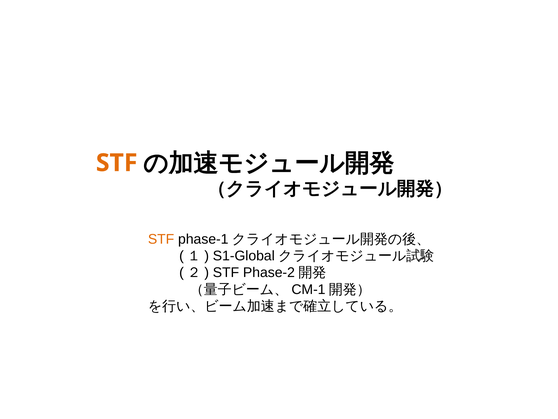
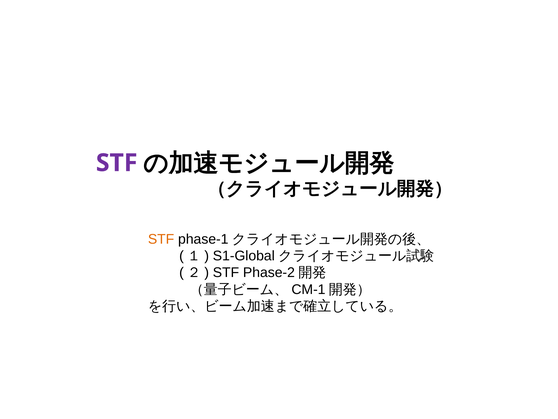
STF at (117, 163) colour: orange -> purple
